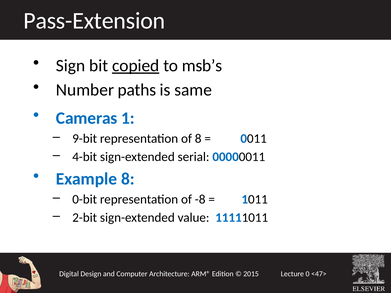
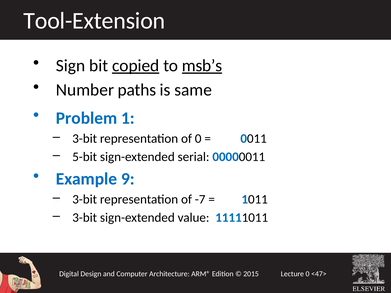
Pass-Extension: Pass-Extension -> Tool-Extension
msb’s underline: none -> present
Cameras: Cameras -> Problem
9-bit at (85, 139): 9-bit -> 3-bit
of 8: 8 -> 0
4-bit: 4-bit -> 5-bit
Example 8: 8 -> 9
0-bit at (85, 200): 0-bit -> 3-bit
-8: -8 -> -7
2-bit at (85, 218): 2-bit -> 3-bit
